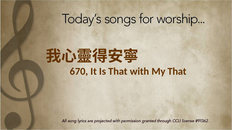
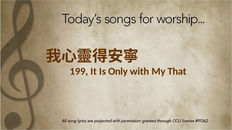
670: 670 -> 199
Is That: That -> Only
